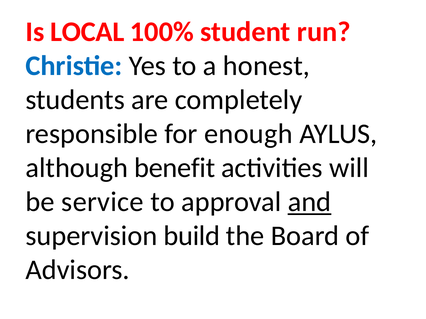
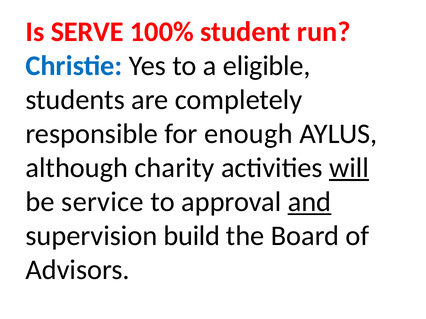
LOCAL: LOCAL -> SERVE
honest: honest -> eligible
benefit: benefit -> charity
will underline: none -> present
